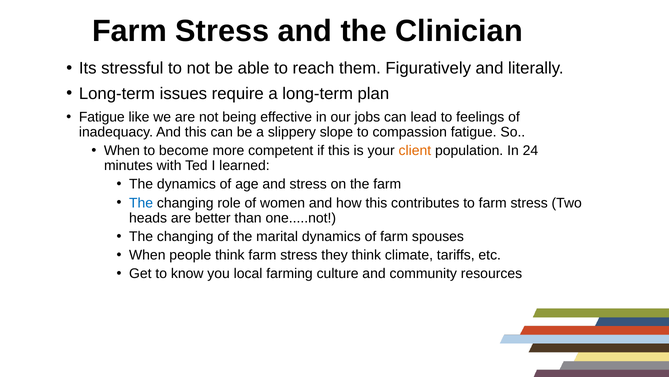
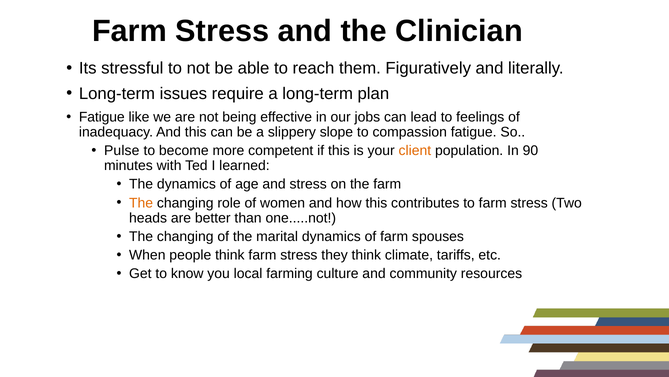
When at (122, 150): When -> Pulse
24: 24 -> 90
The at (141, 203) colour: blue -> orange
